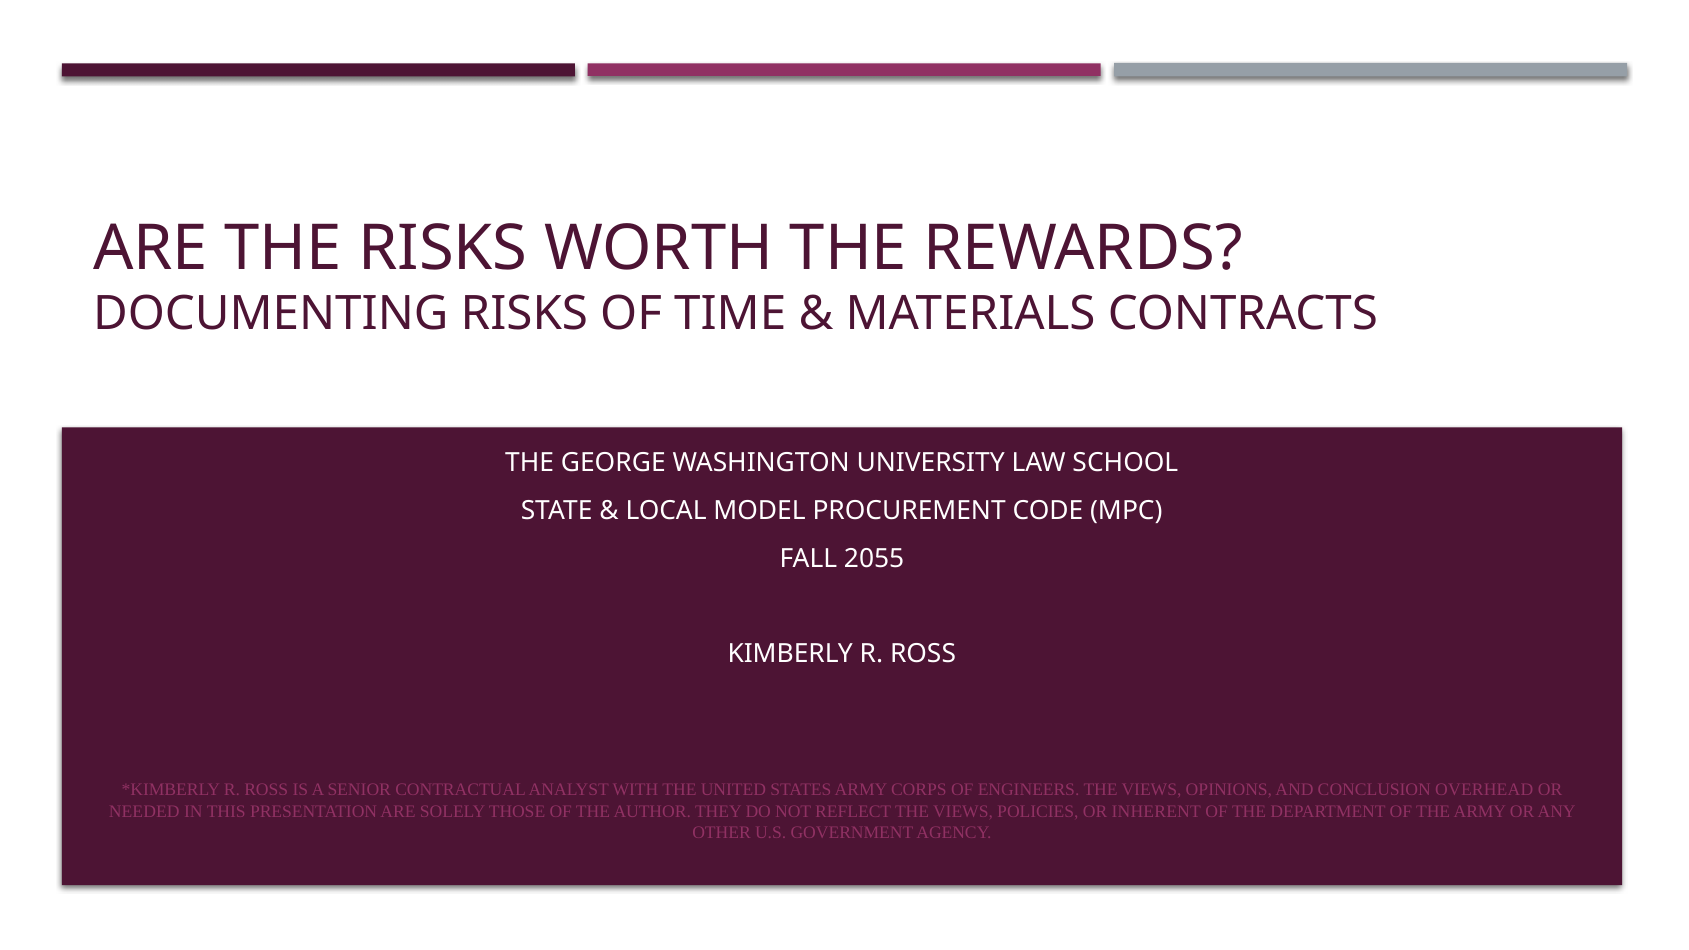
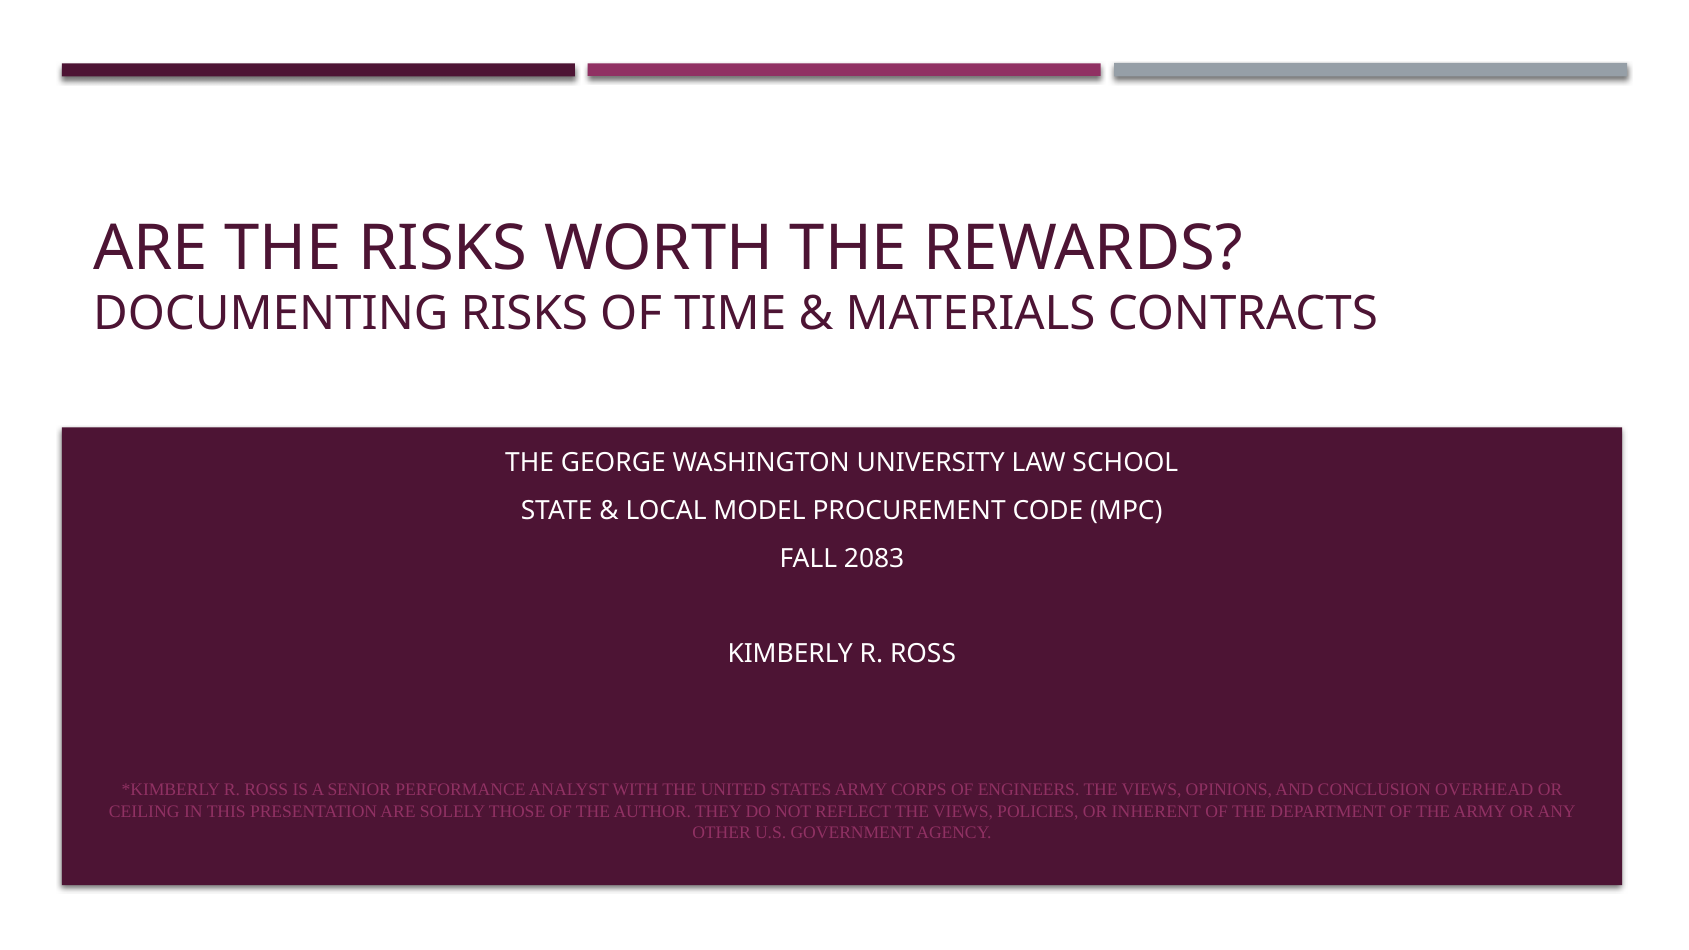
2055: 2055 -> 2083
CONTRACTUAL: CONTRACTUAL -> PERFORMANCE
NEEDED: NEEDED -> CEILING
